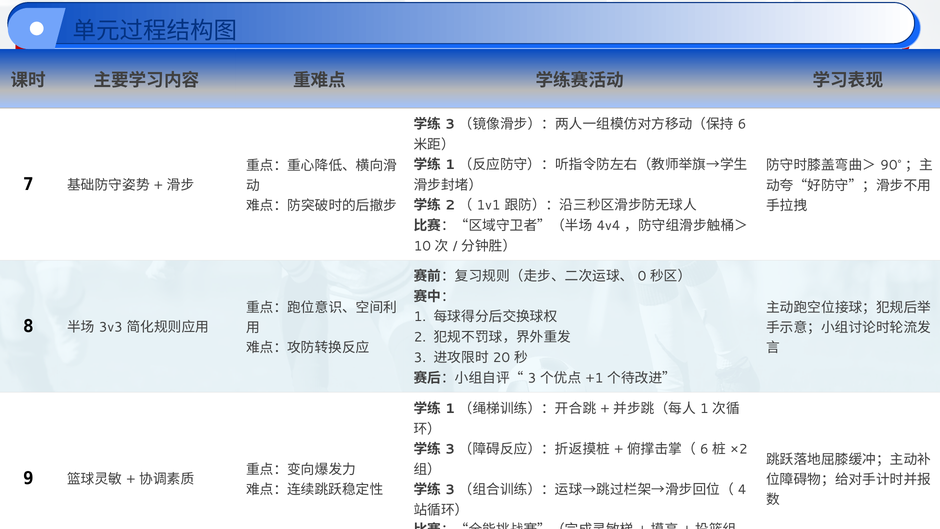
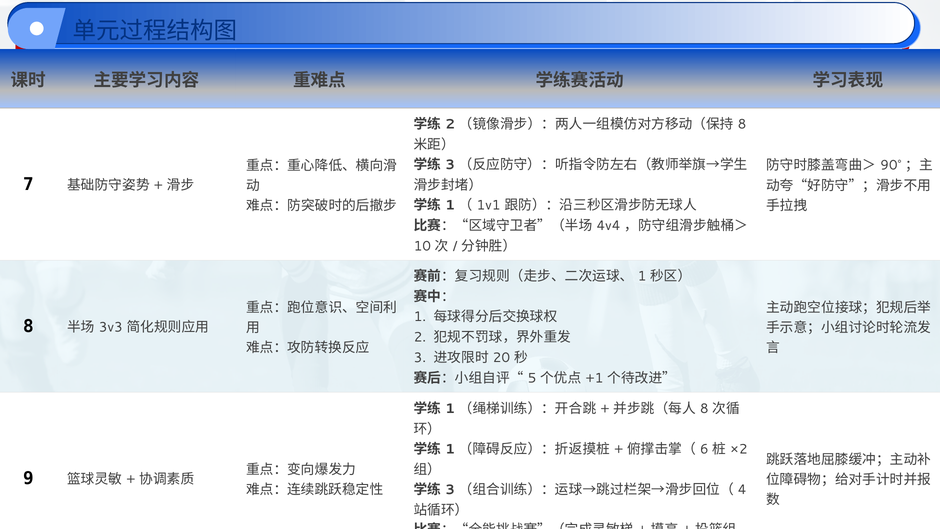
3 at (450, 124): 3 -> 2
6 at (742, 124): 6 -> 8
1 at (450, 165): 1 -> 3
2 at (450, 205): 2 -> 1
0 at (642, 276): 0 -> 1
3 at (532, 378): 3 -> 5
1 at (704, 408): 1 -> 8
3 at (450, 449): 3 -> 1
